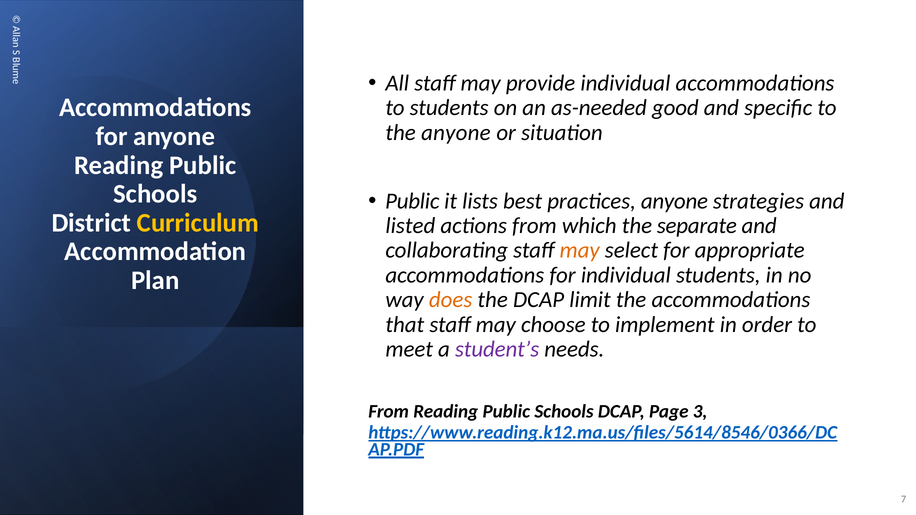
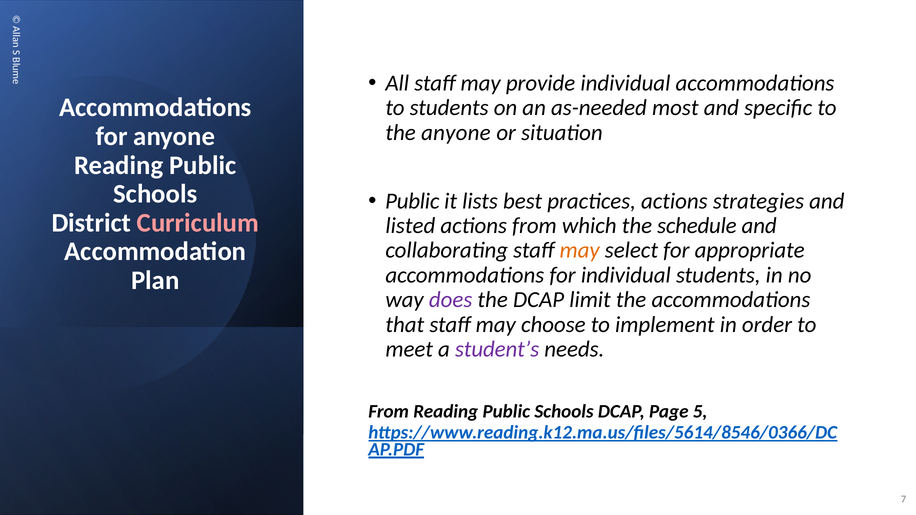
good: good -> most
practices anyone: anyone -> actions
Curriculum colour: yellow -> pink
separate: separate -> schedule
does colour: orange -> purple
3: 3 -> 5
